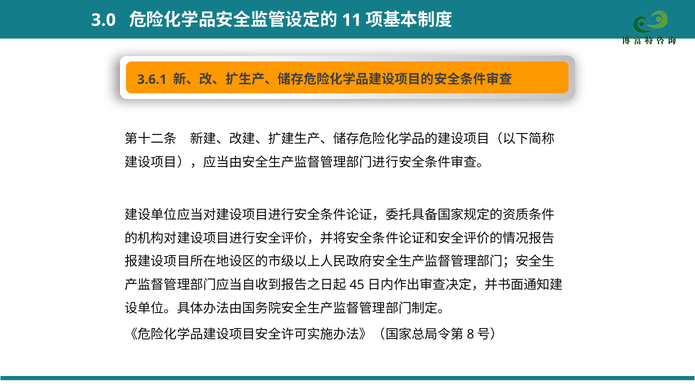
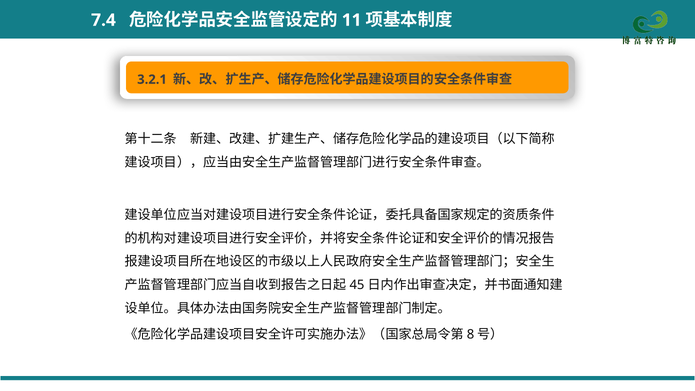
3.0: 3.0 -> 7.4
3.6.1: 3.6.1 -> 3.2.1
